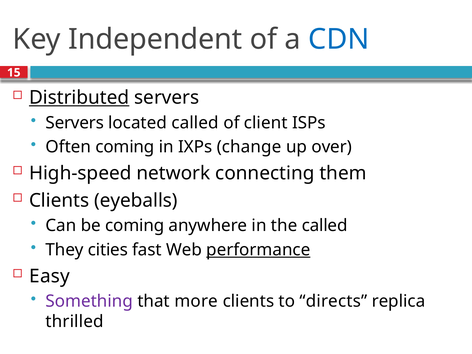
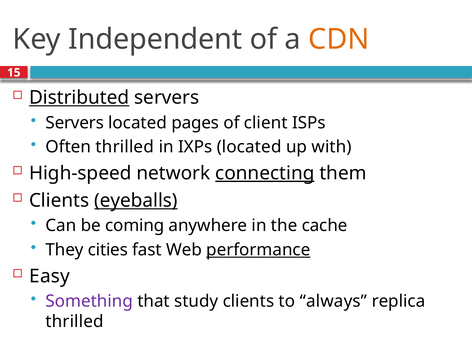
CDN colour: blue -> orange
located called: called -> pages
Often coming: coming -> thrilled
IXPs change: change -> located
over: over -> with
connecting underline: none -> present
eyeballs underline: none -> present
the called: called -> cache
more: more -> study
directs: directs -> always
